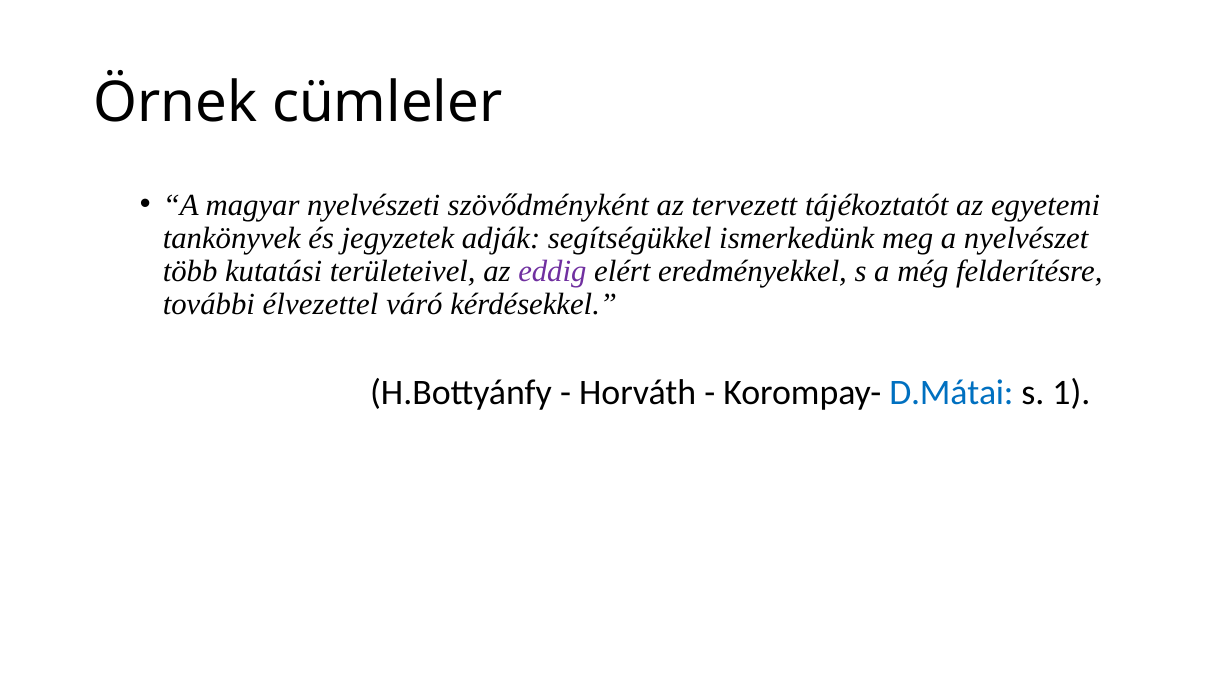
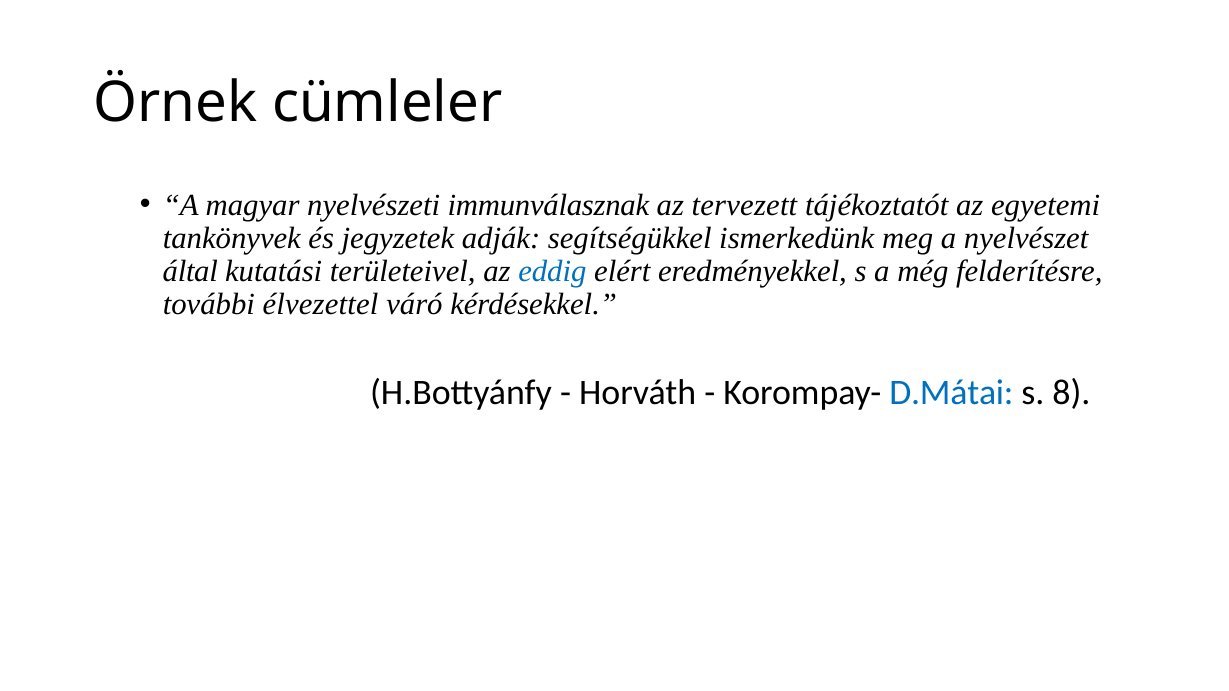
szövődményként: szövődményként -> immunválasznak
több: több -> által
eddig colour: purple -> blue
1: 1 -> 8
